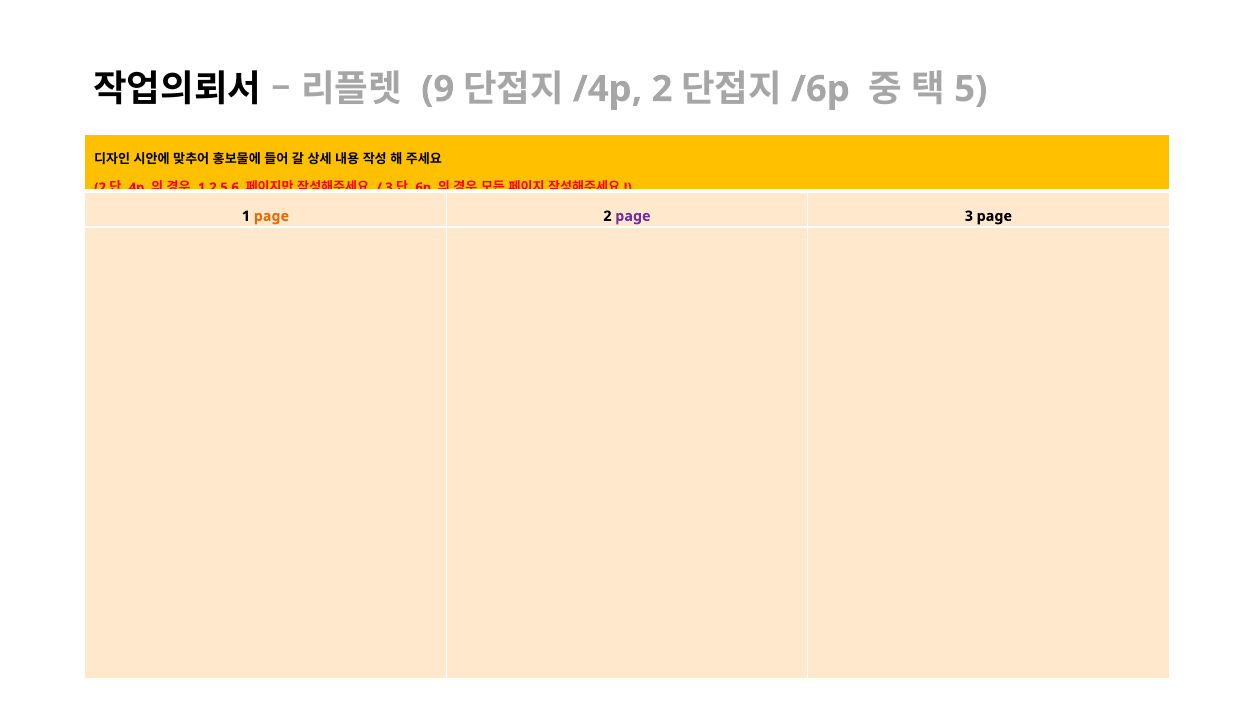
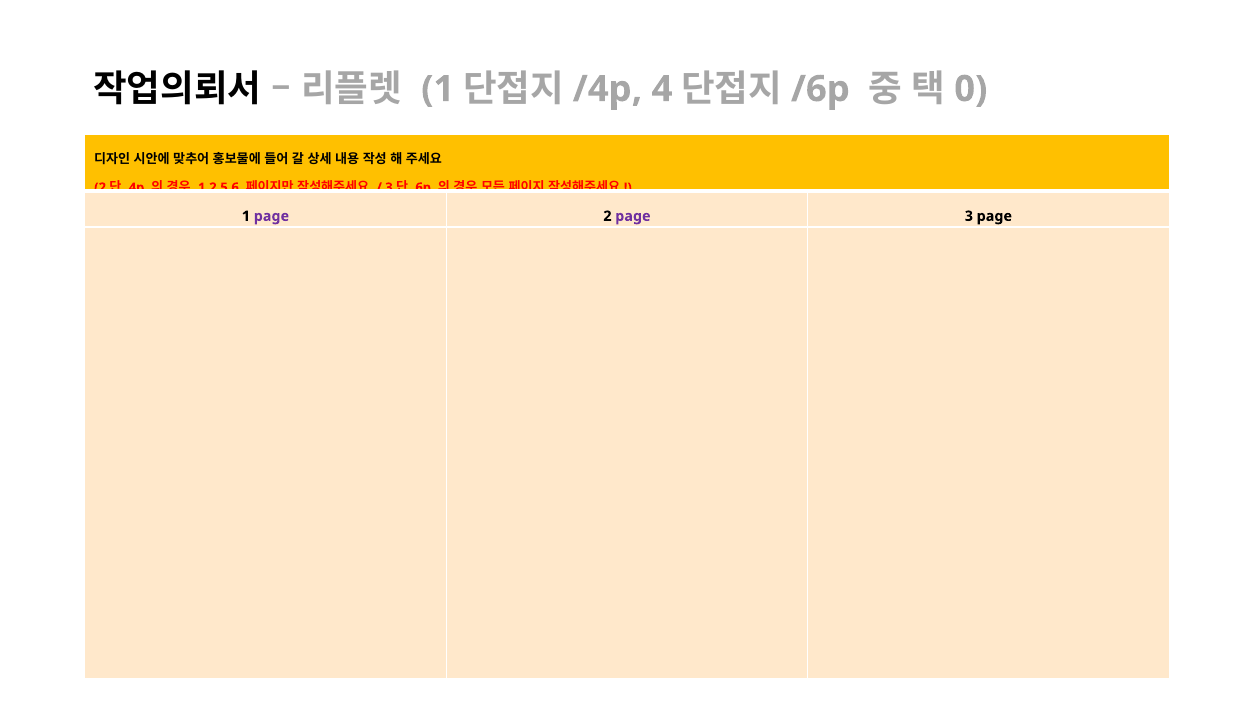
9 at (438, 89): 9 -> 1
2 at (662, 89): 2 -> 4
5: 5 -> 0
page at (271, 216) colour: orange -> purple
